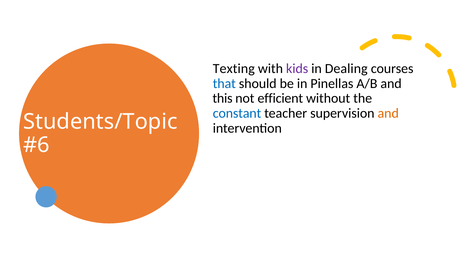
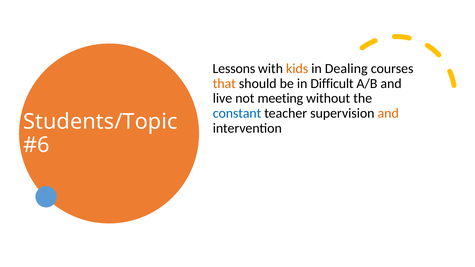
Texting: Texting -> Lessons
kids colour: purple -> orange
that colour: blue -> orange
Pinellas: Pinellas -> Difficult
this: this -> live
efficient: efficient -> meeting
